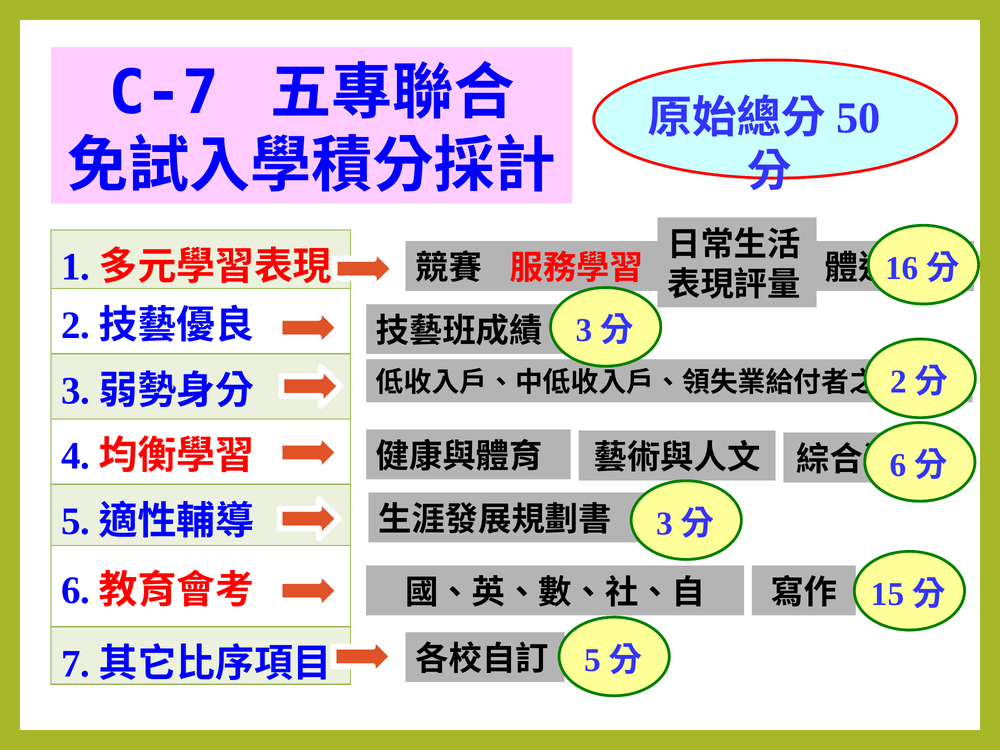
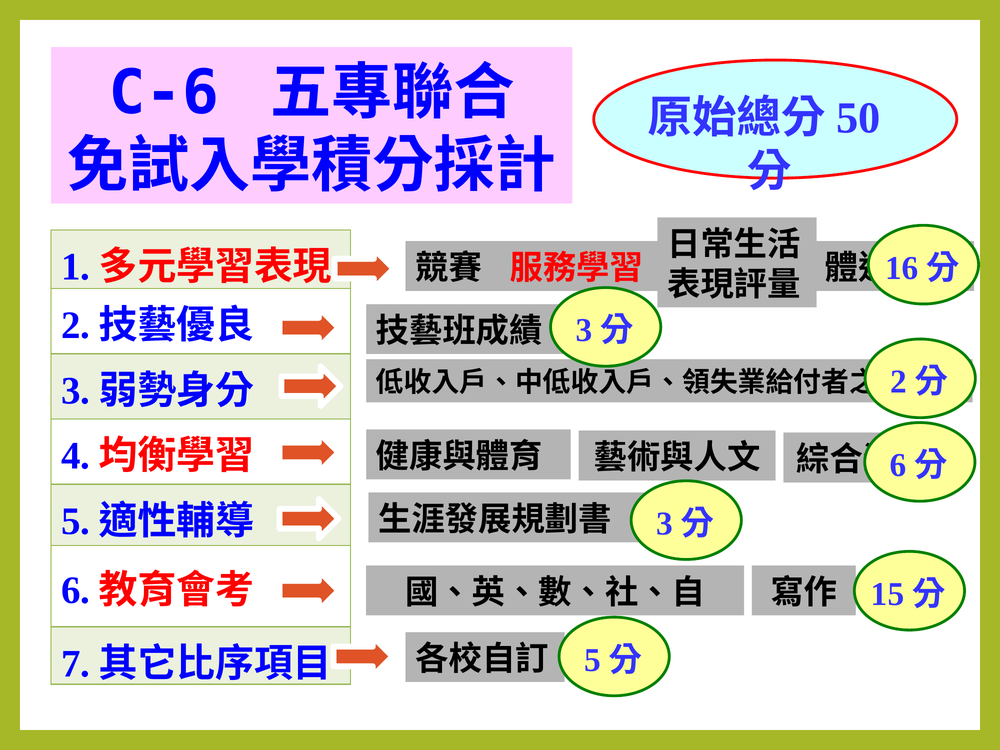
C-7: C-7 -> C-6
